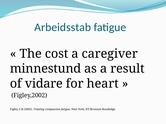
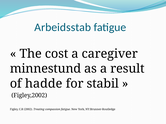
vidare: vidare -> hadde
heart: heart -> stabil
